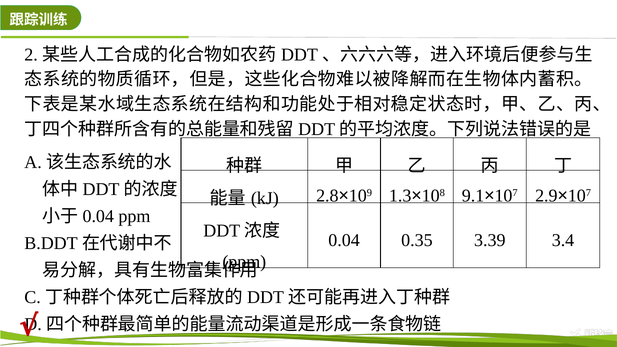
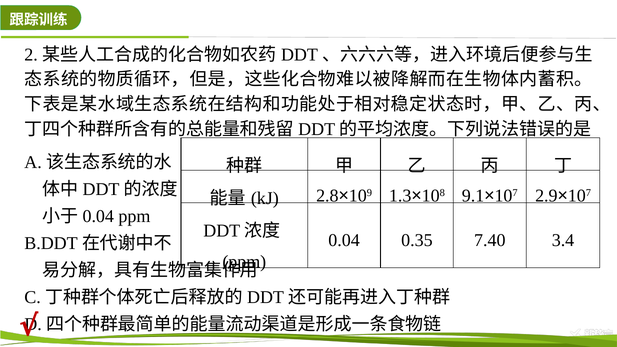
3.39: 3.39 -> 7.40
